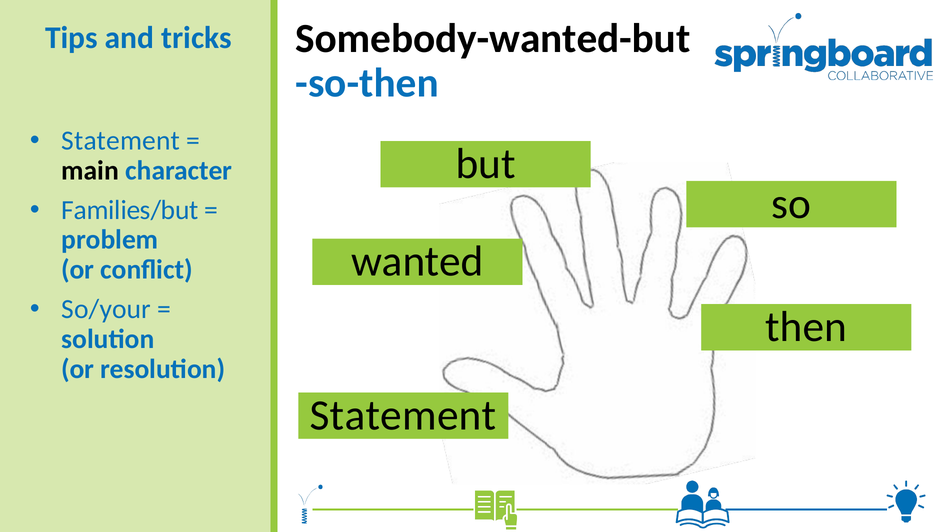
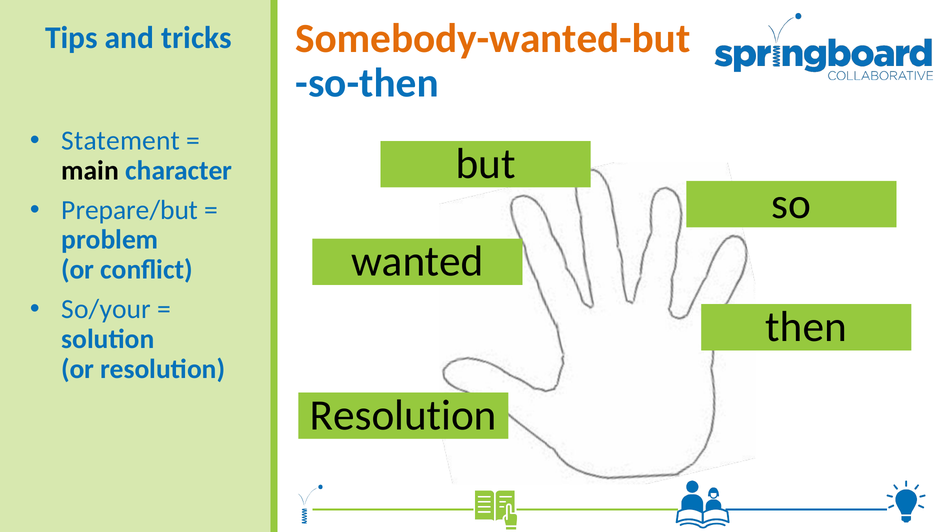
Somebody-wanted-but colour: black -> orange
Families/but: Families/but -> Prepare/but
Statement at (403, 415): Statement -> Resolution
